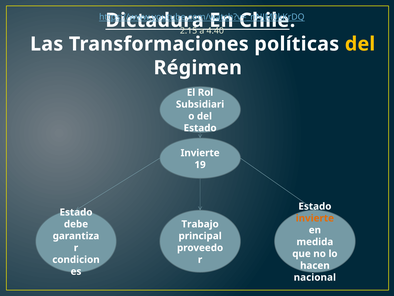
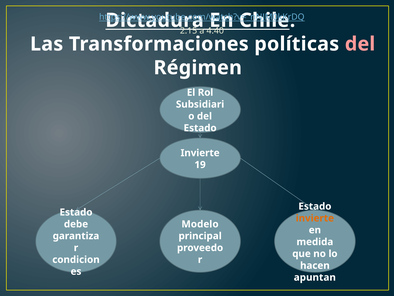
del at (360, 44) colour: yellow -> pink
Trabajo: Trabajo -> Modelo
nacional: nacional -> apuntan
